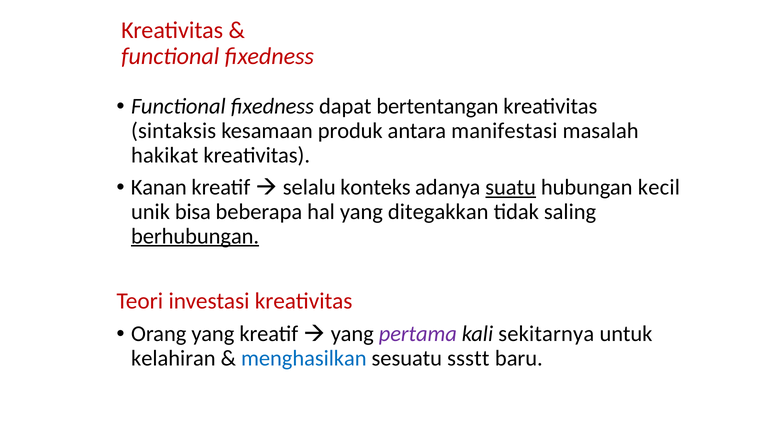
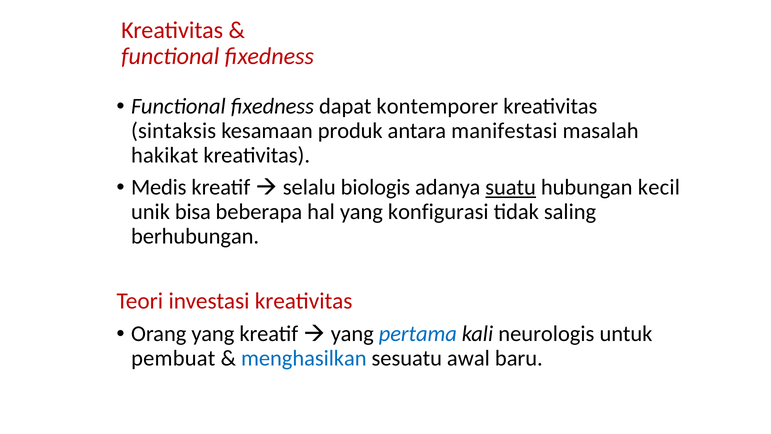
bertentangan: bertentangan -> kontemporer
Kanan: Kanan -> Medis
konteks: konteks -> biologis
ditegakkan: ditegakkan -> konfigurasi
berhubungan underline: present -> none
pertama colour: purple -> blue
sekitarnya: sekitarnya -> neurologis
kelahiran: kelahiran -> pembuat
ssstt: ssstt -> awal
